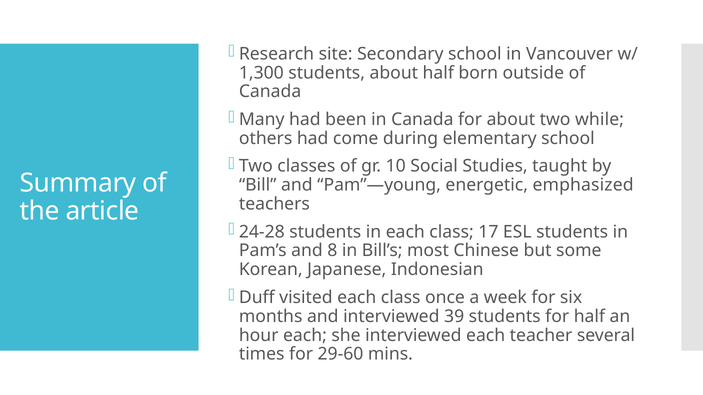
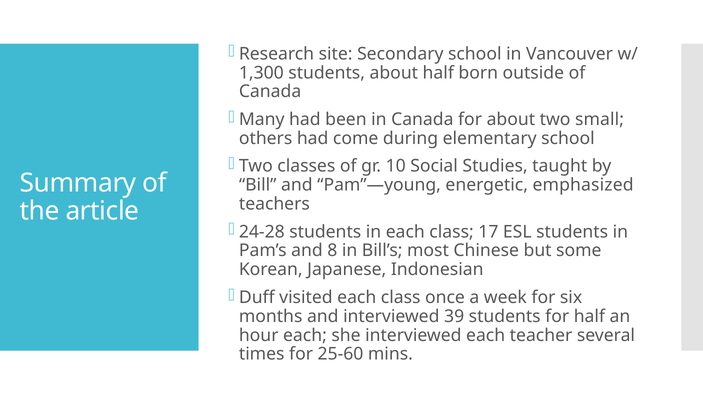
while: while -> small
29-60: 29-60 -> 25-60
